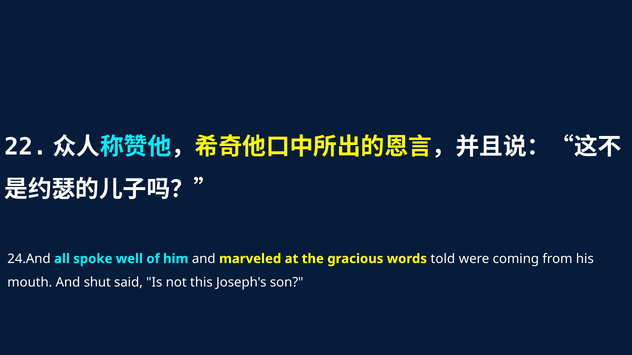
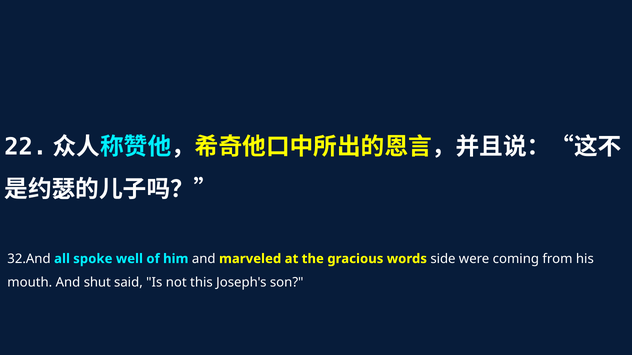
24.And: 24.And -> 32.And
told: told -> side
